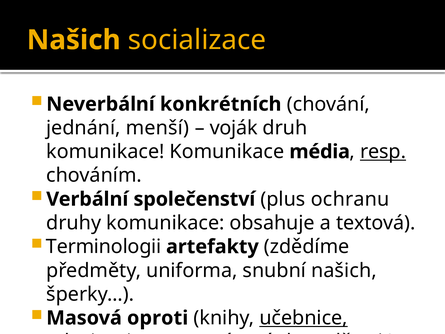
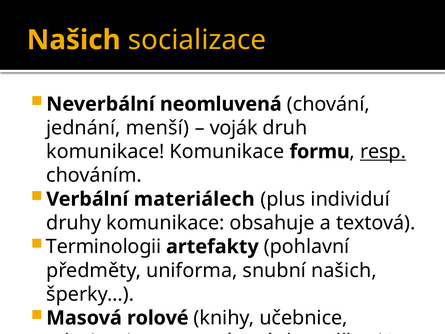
konkrétních: konkrétních -> neomluvená
média: média -> formu
společenství: společenství -> materiálech
ochranu: ochranu -> individuí
zdědíme: zdědíme -> pohlavní
oproti: oproti -> rolové
učebnice underline: present -> none
